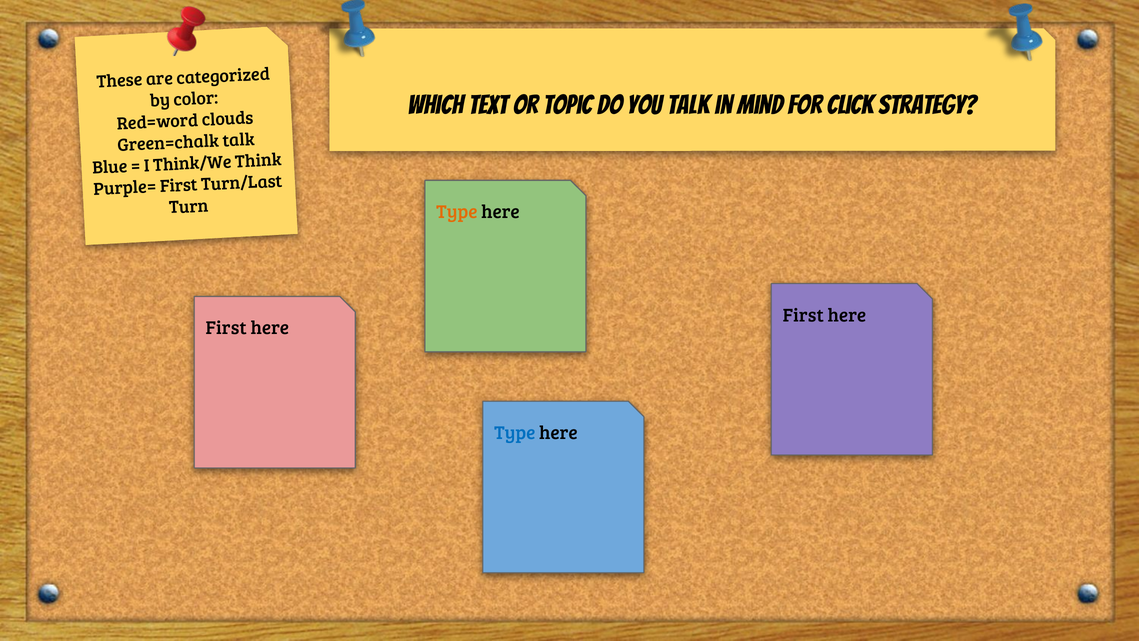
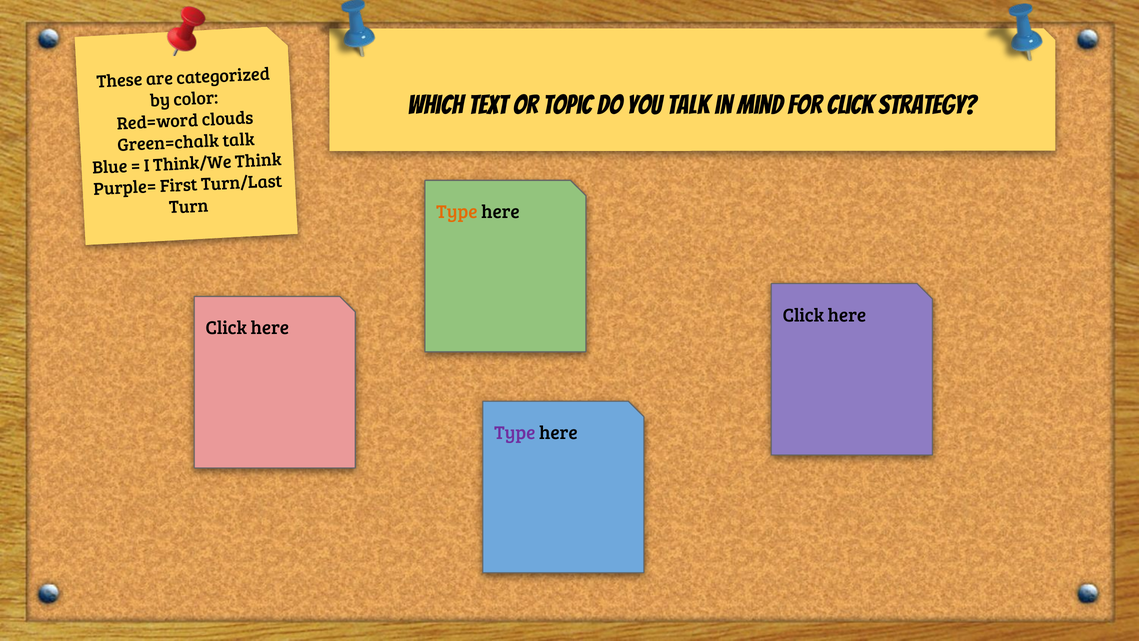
First at (803, 315): First -> Click
First at (226, 328): First -> Click
Type at (515, 433) colour: blue -> purple
